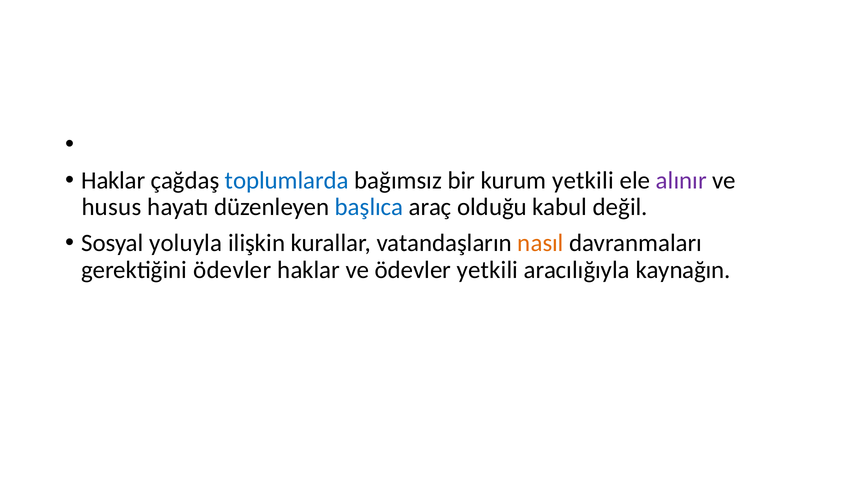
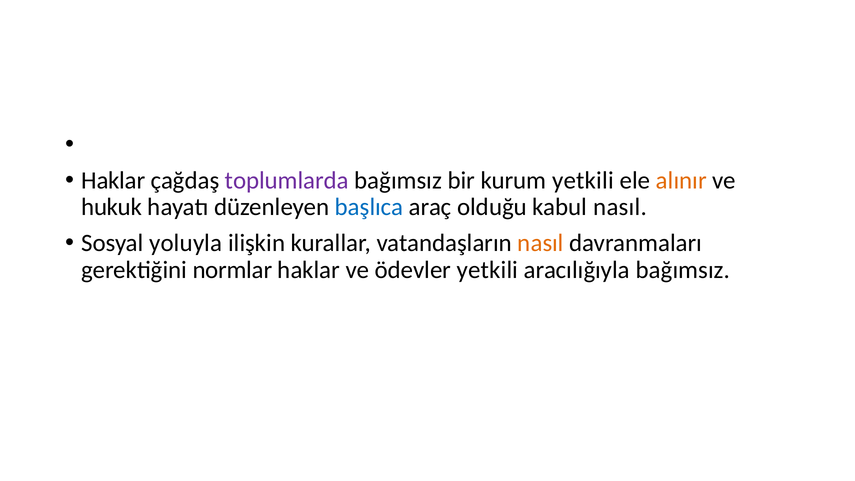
toplumlarda colour: blue -> purple
alınır colour: purple -> orange
husus: husus -> hukuk
kabul değil: değil -> nasıl
gerektiğini ödevler: ödevler -> normlar
aracılığıyla kaynağın: kaynağın -> bağımsız
